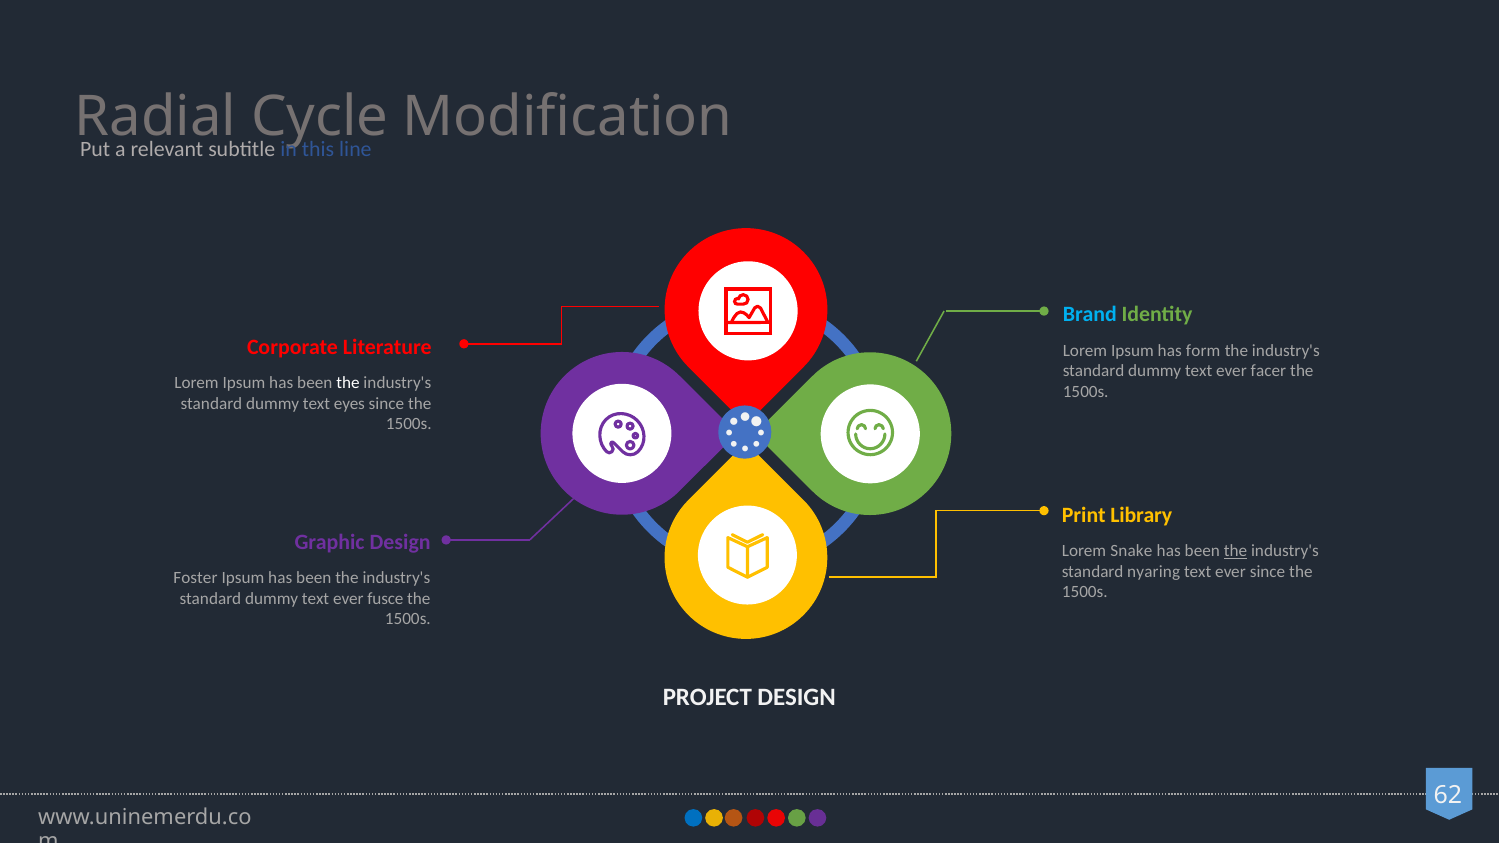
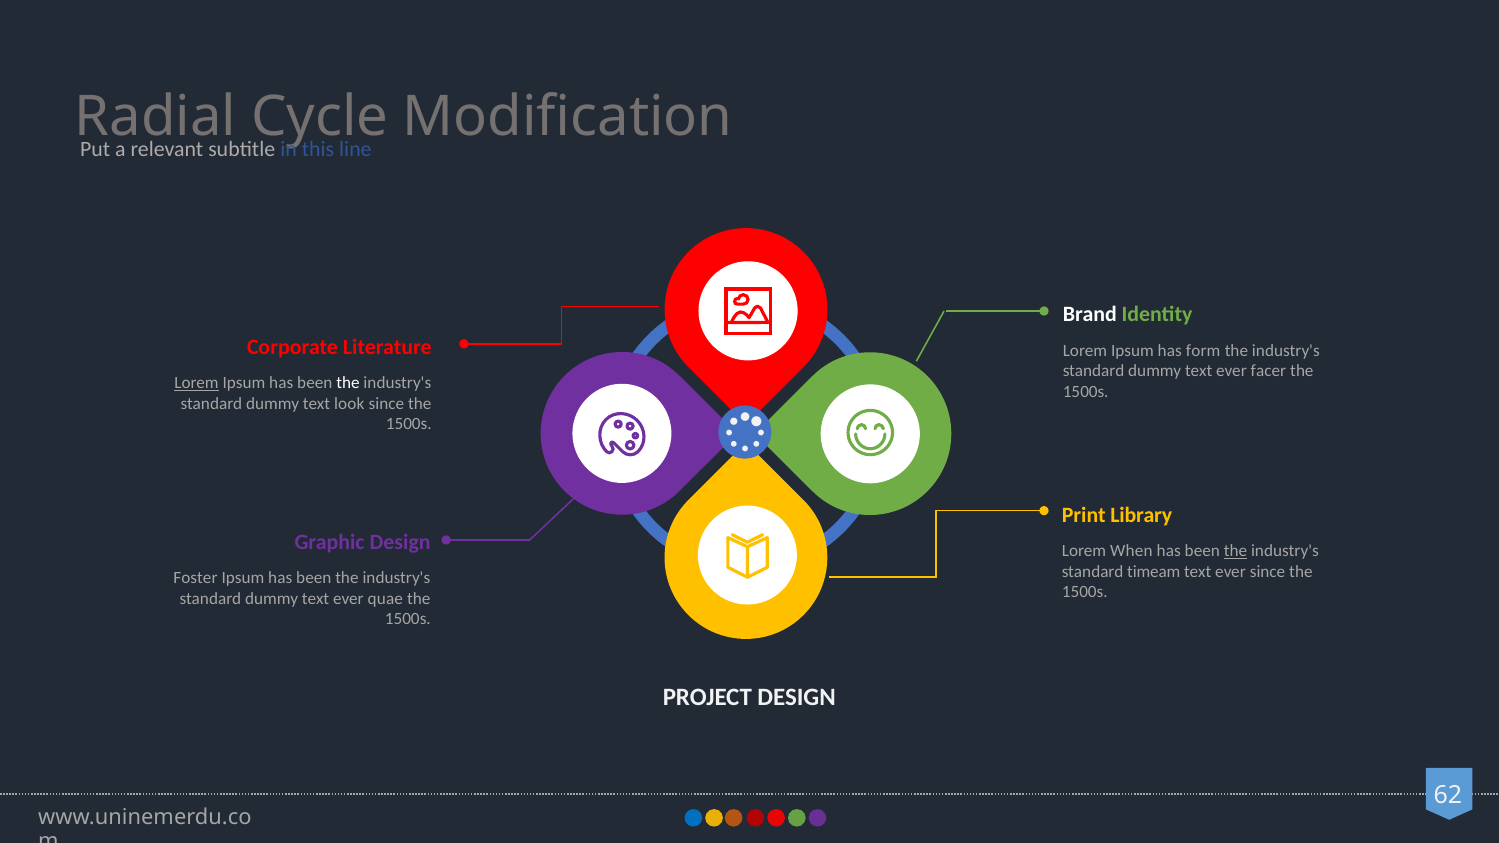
Brand colour: light blue -> white
Lorem at (196, 383) underline: none -> present
eyes: eyes -> look
Snake: Snake -> When
nyaring: nyaring -> timeam
fusce: fusce -> quae
